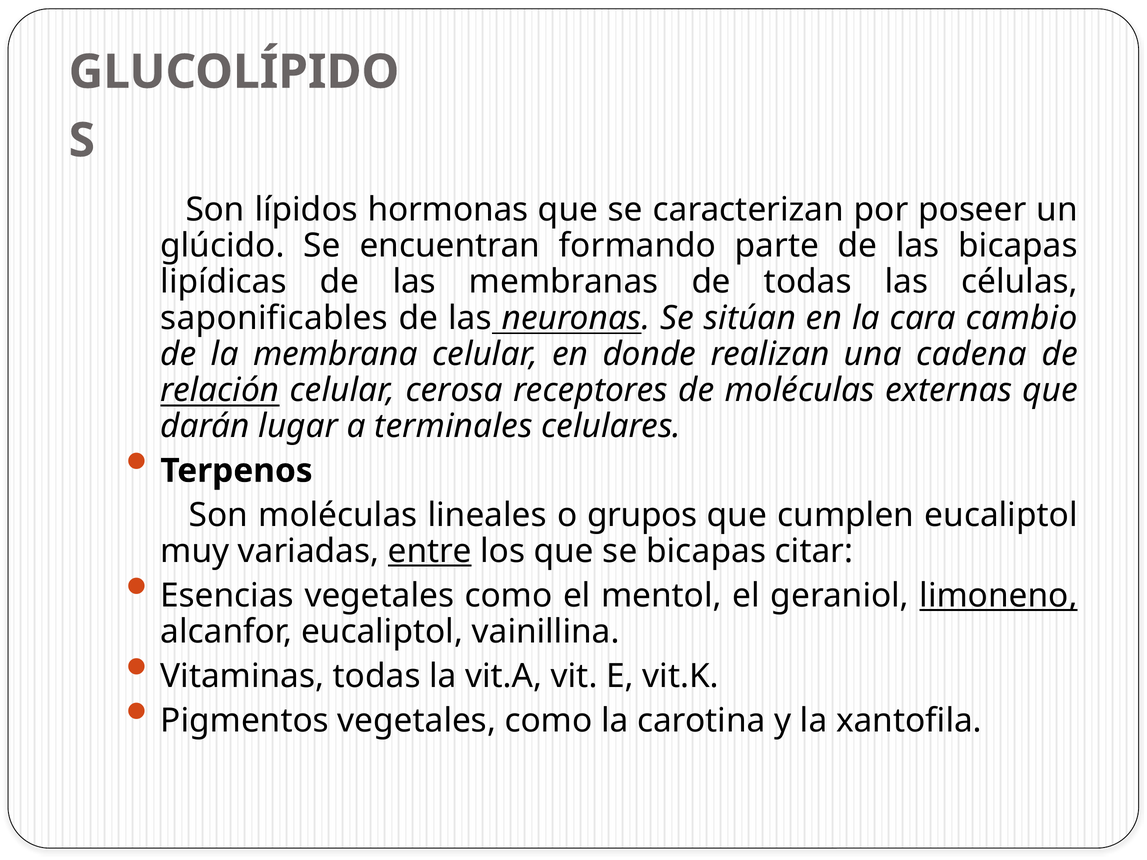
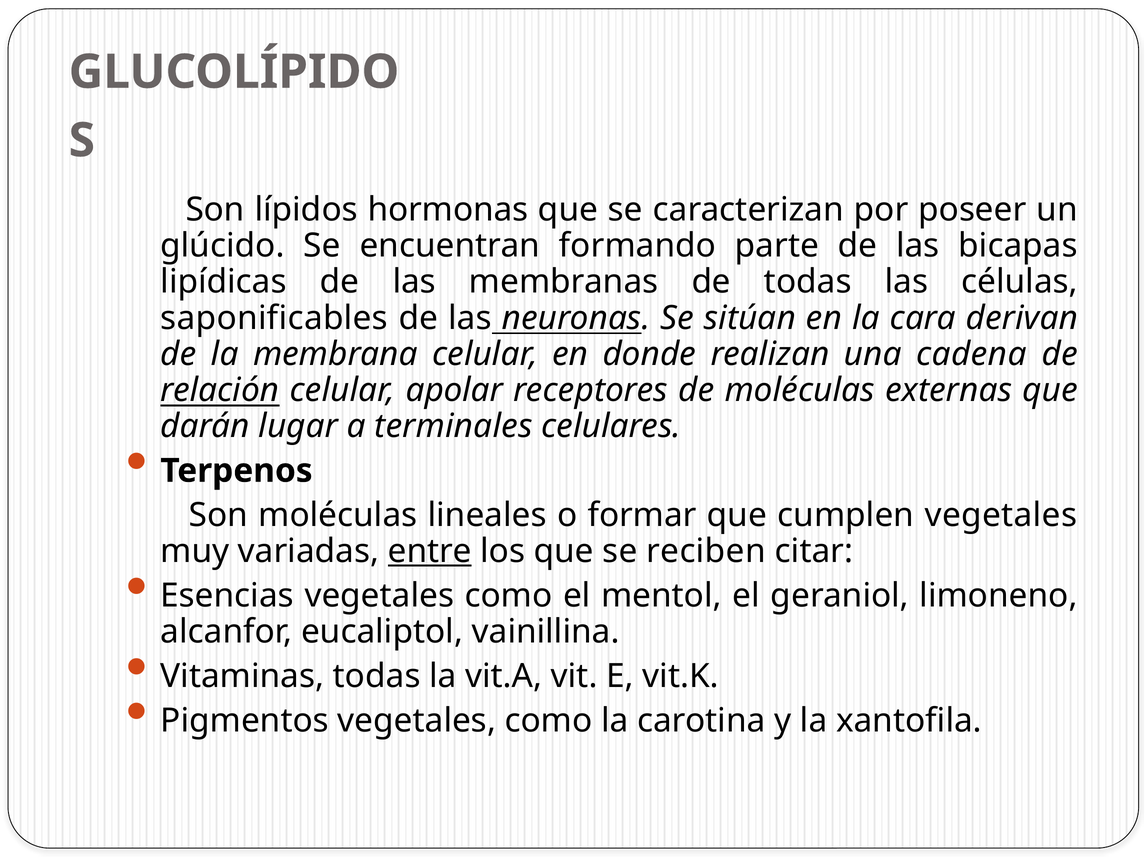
cambio: cambio -> derivan
cerosa: cerosa -> apolar
grupos: grupos -> formar
cumplen eucaliptol: eucaliptol -> vegetales
se bicapas: bicapas -> reciben
limoneno underline: present -> none
